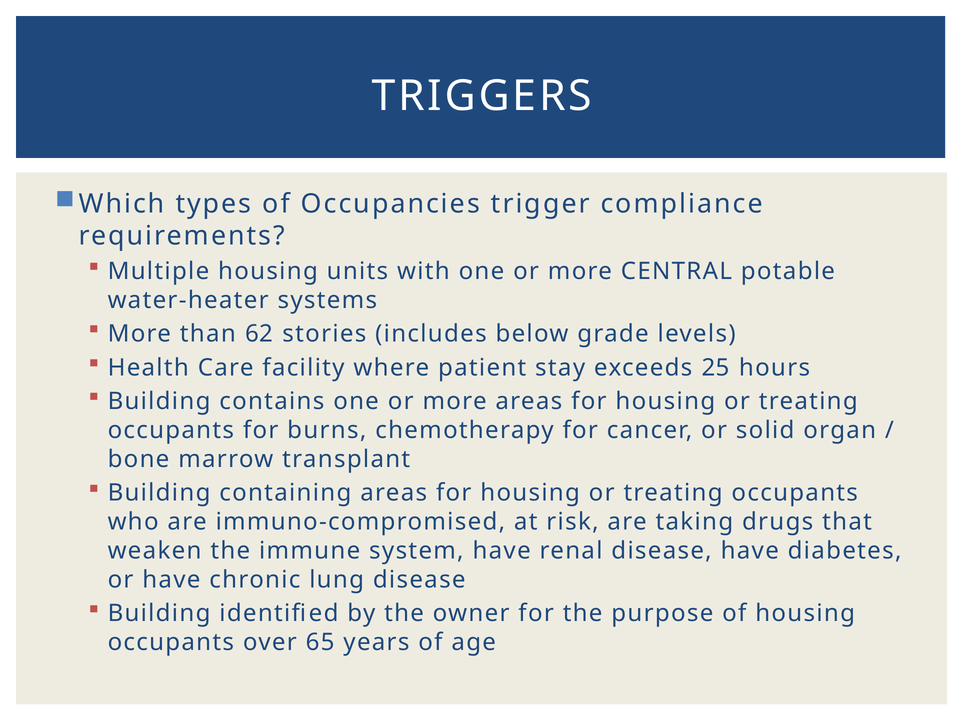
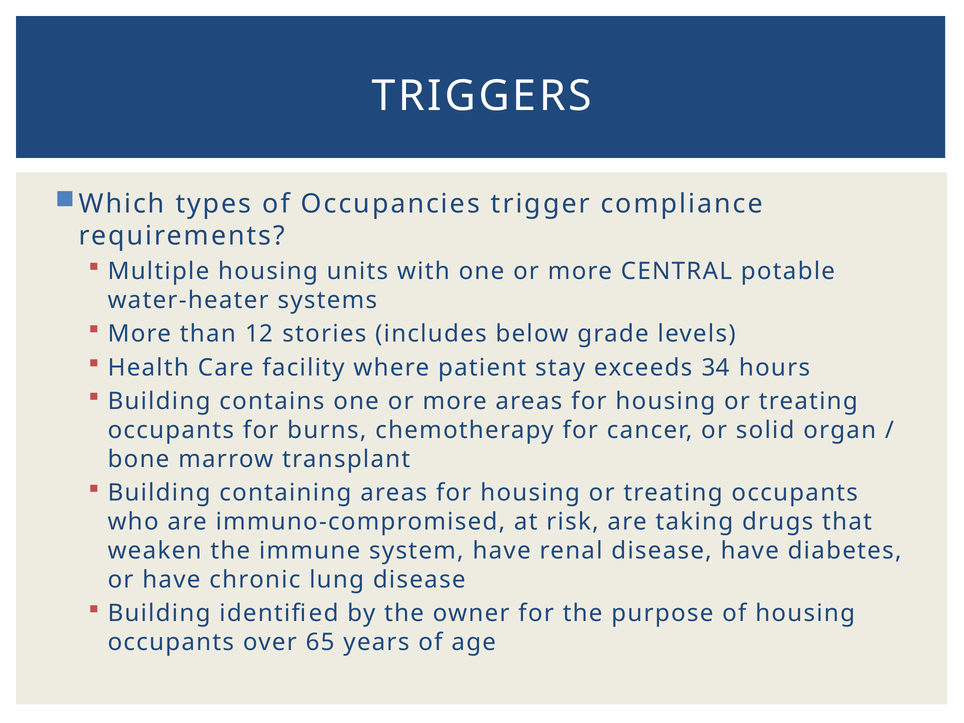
62: 62 -> 12
25: 25 -> 34
